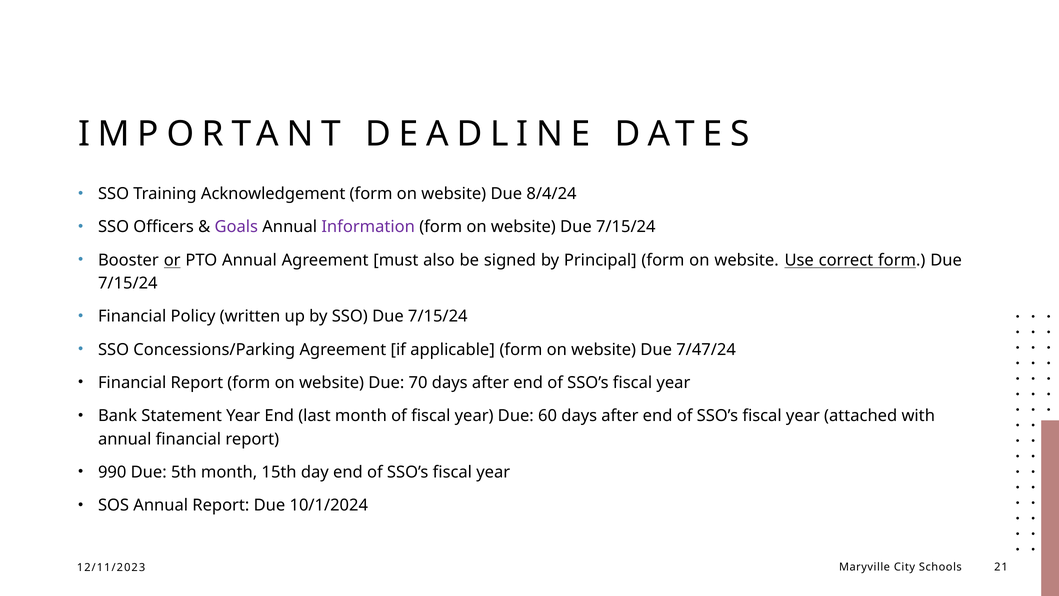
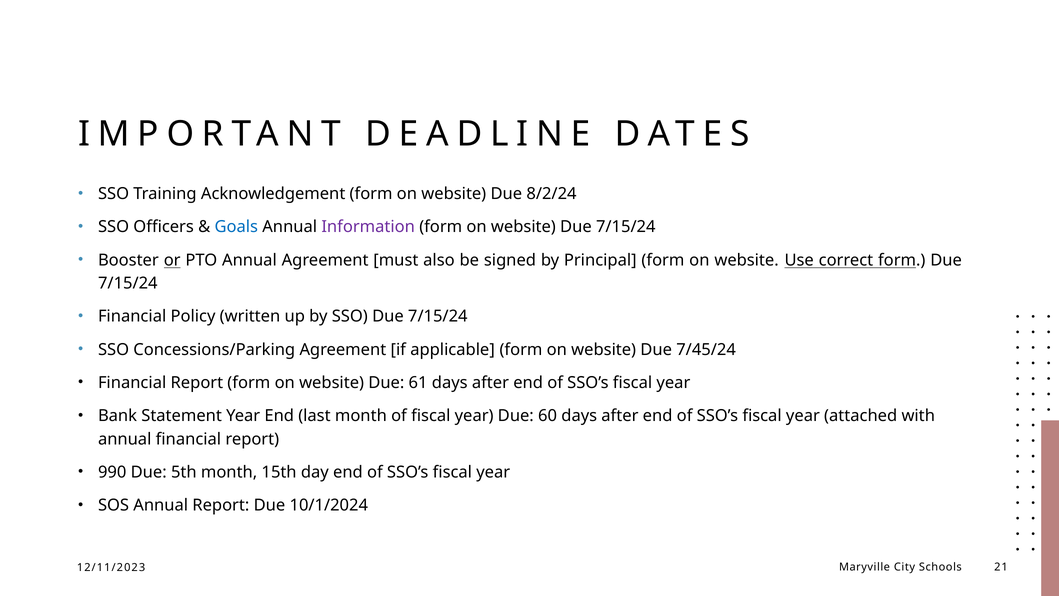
8/4/24: 8/4/24 -> 8/2/24
Goals colour: purple -> blue
7/47/24: 7/47/24 -> 7/45/24
70: 70 -> 61
